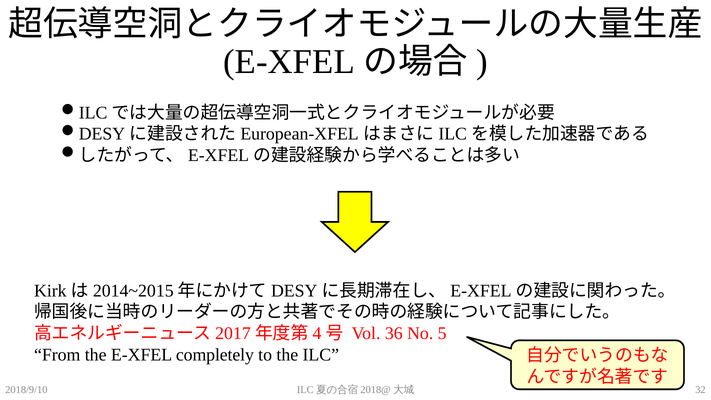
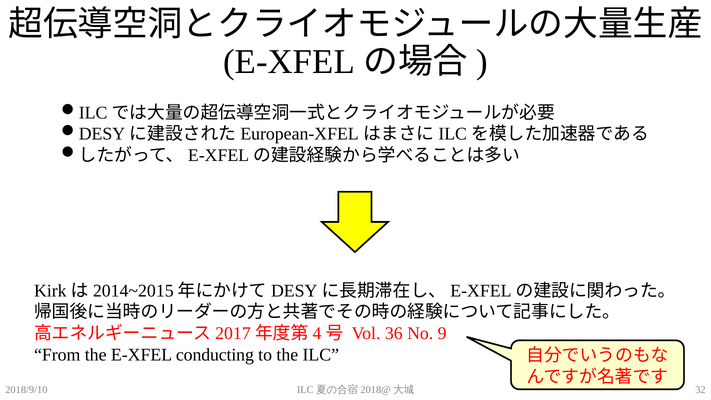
5: 5 -> 9
completely: completely -> conducting
